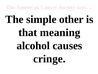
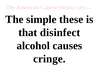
other: other -> these
meaning: meaning -> disinfect
